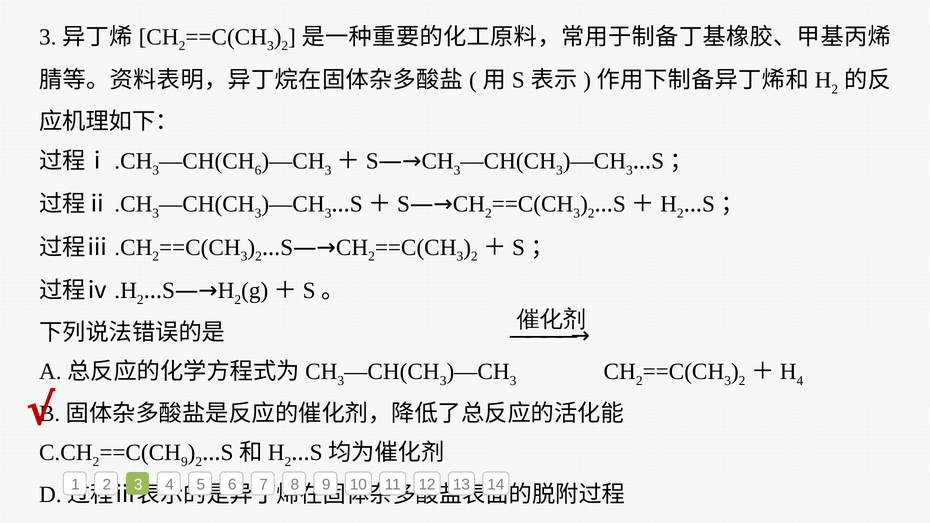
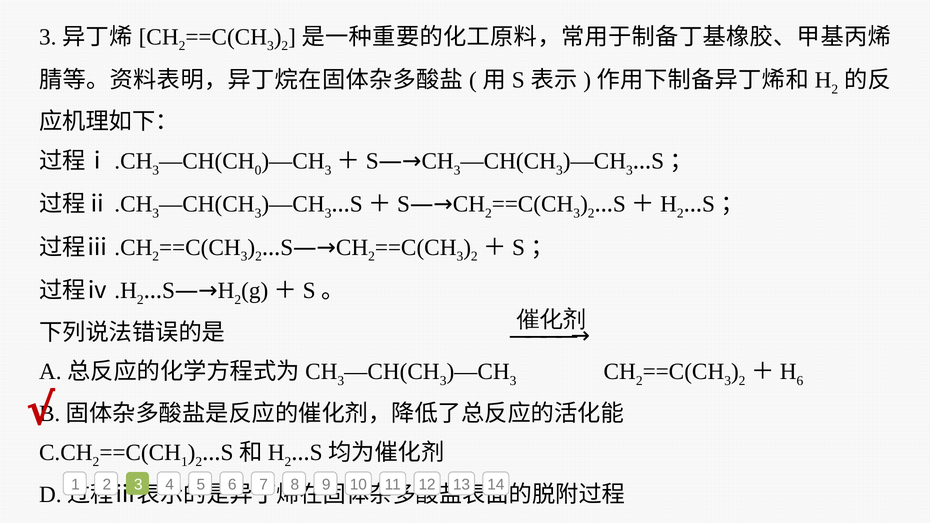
6 at (258, 170): 6 -> 0
4 at (800, 381): 4 -> 6
9 at (184, 462): 9 -> 1
